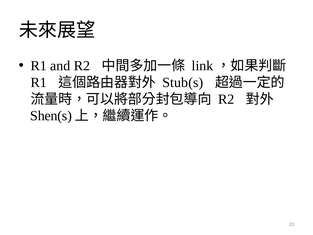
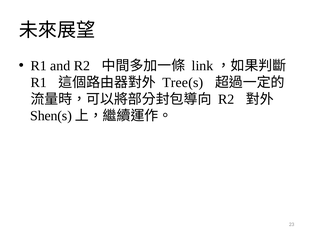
Stub(s: Stub(s -> Tree(s
